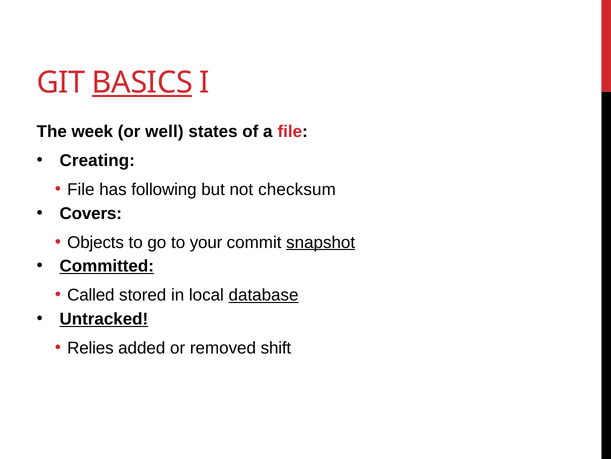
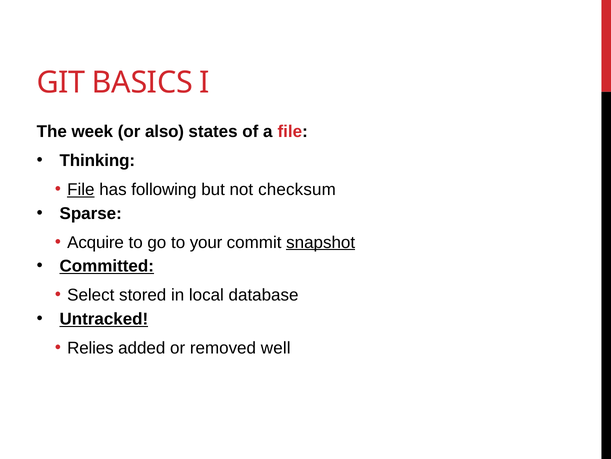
BASICS underline: present -> none
well: well -> also
Creating: Creating -> Thinking
File at (81, 189) underline: none -> present
Covers: Covers -> Sparse
Objects: Objects -> Acquire
Called: Called -> Select
database underline: present -> none
shift: shift -> well
